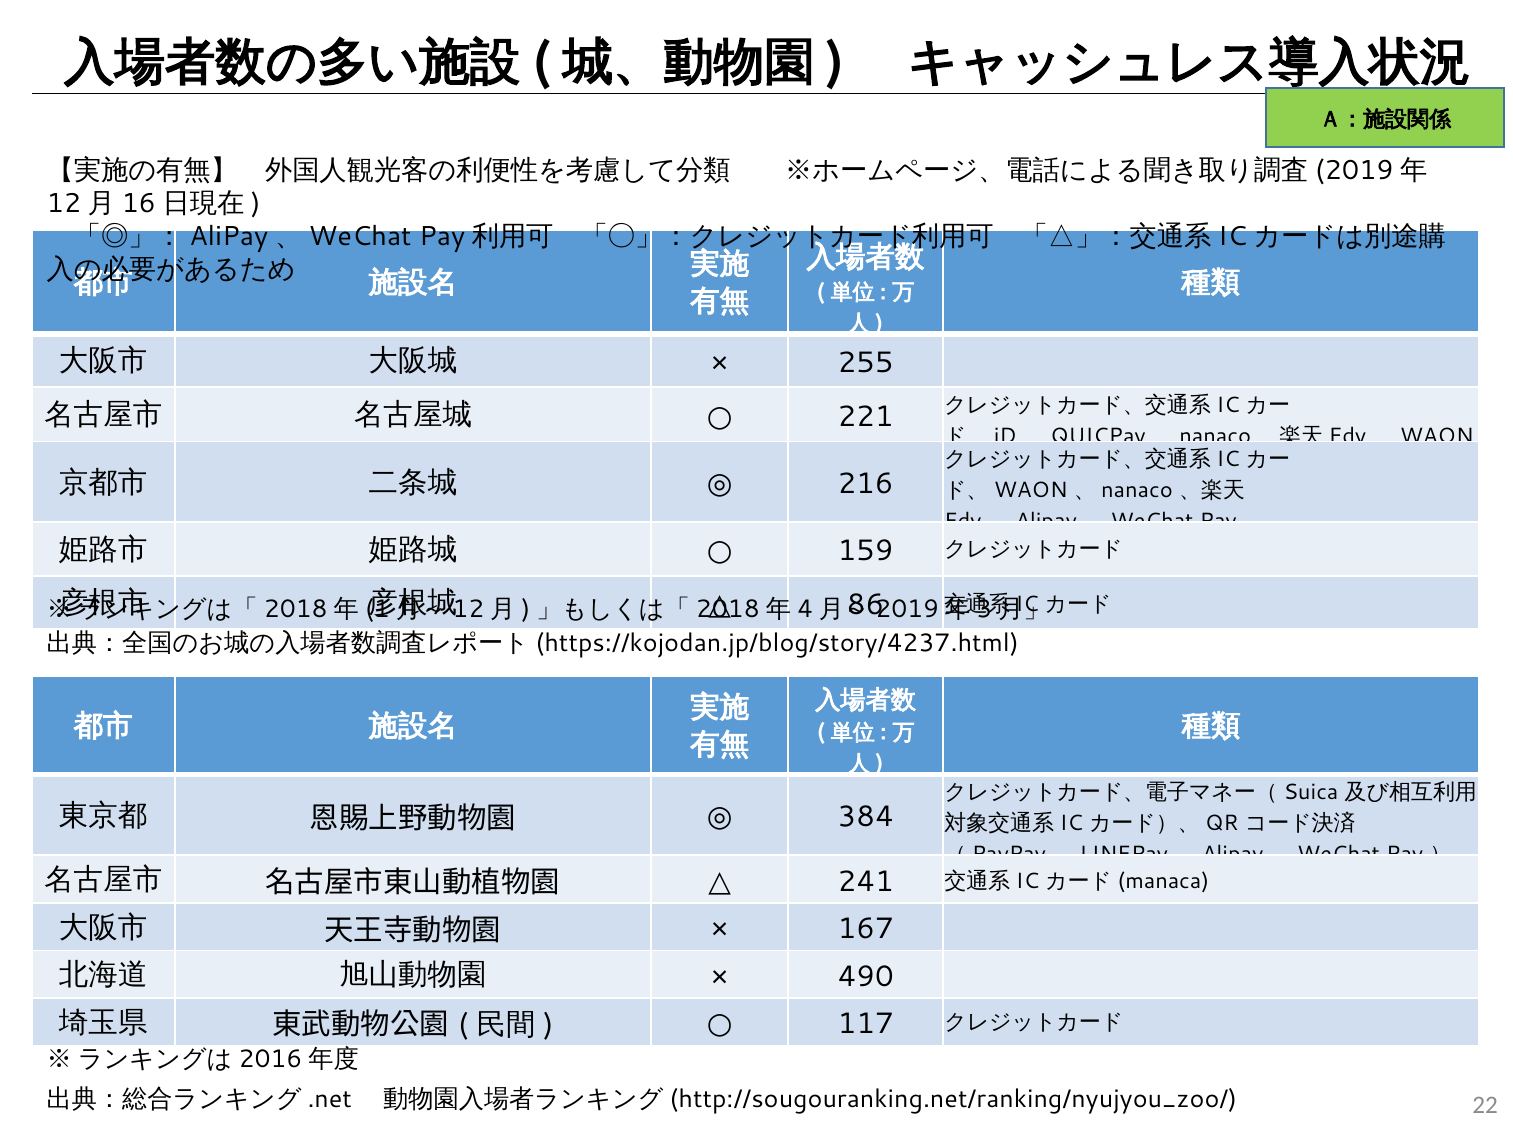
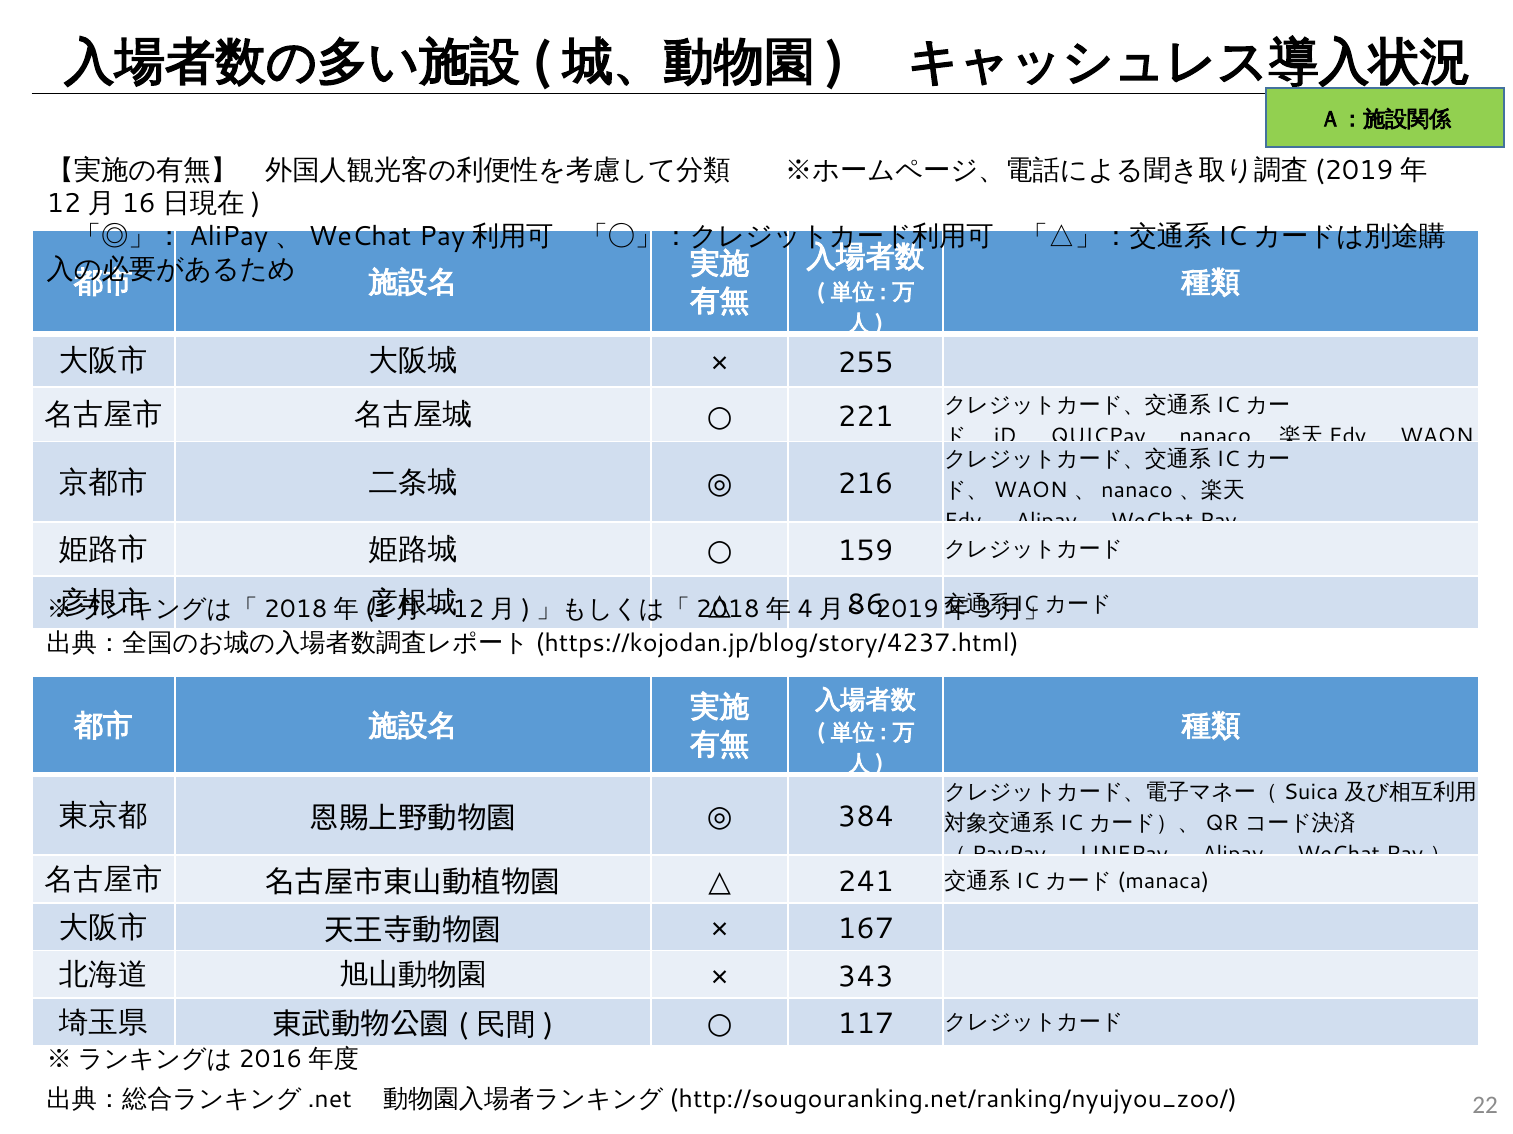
490: 490 -> 343
